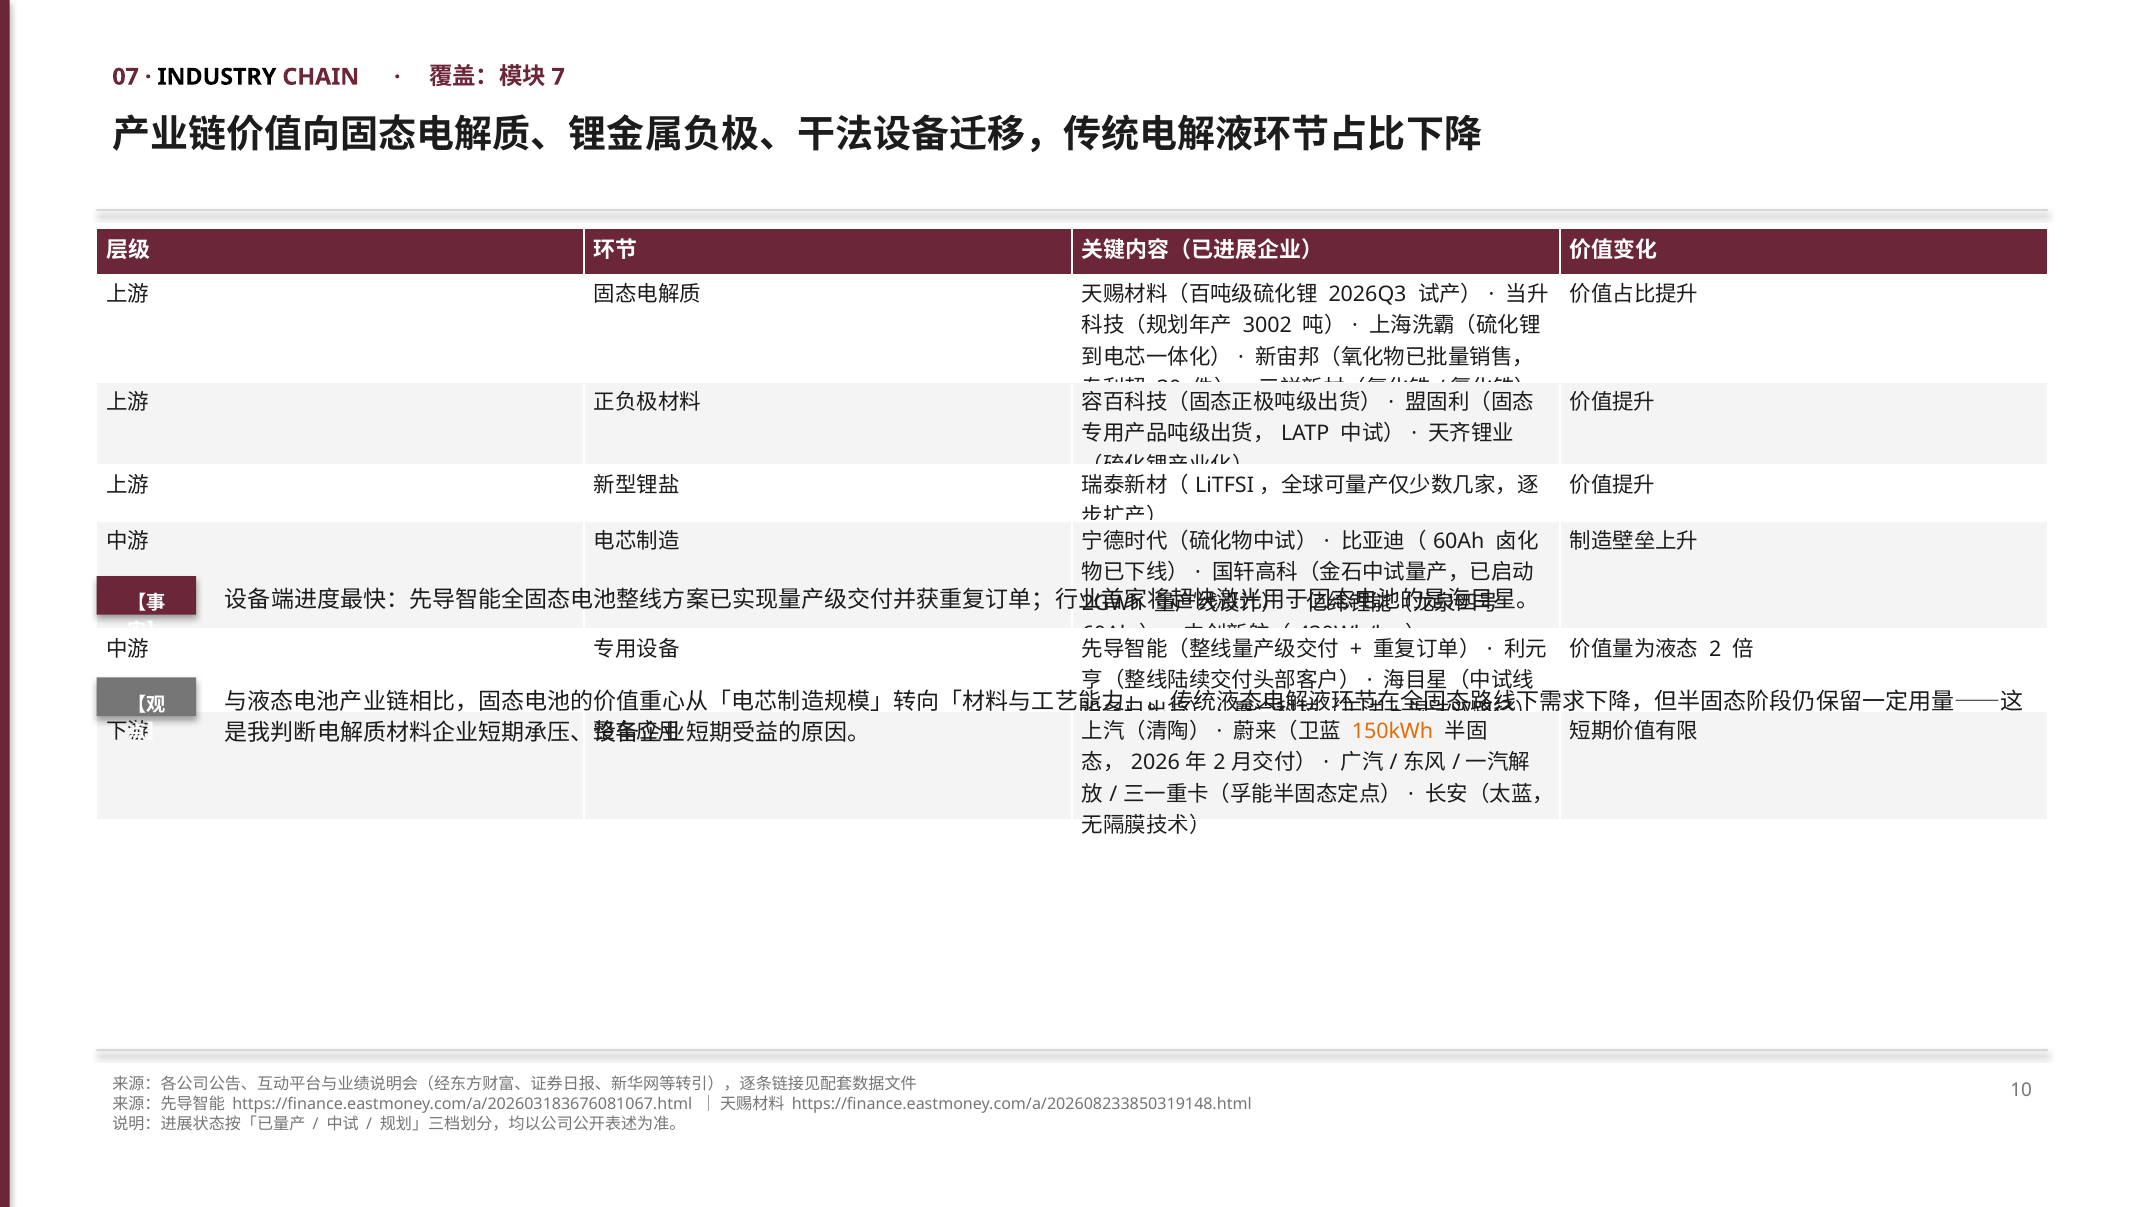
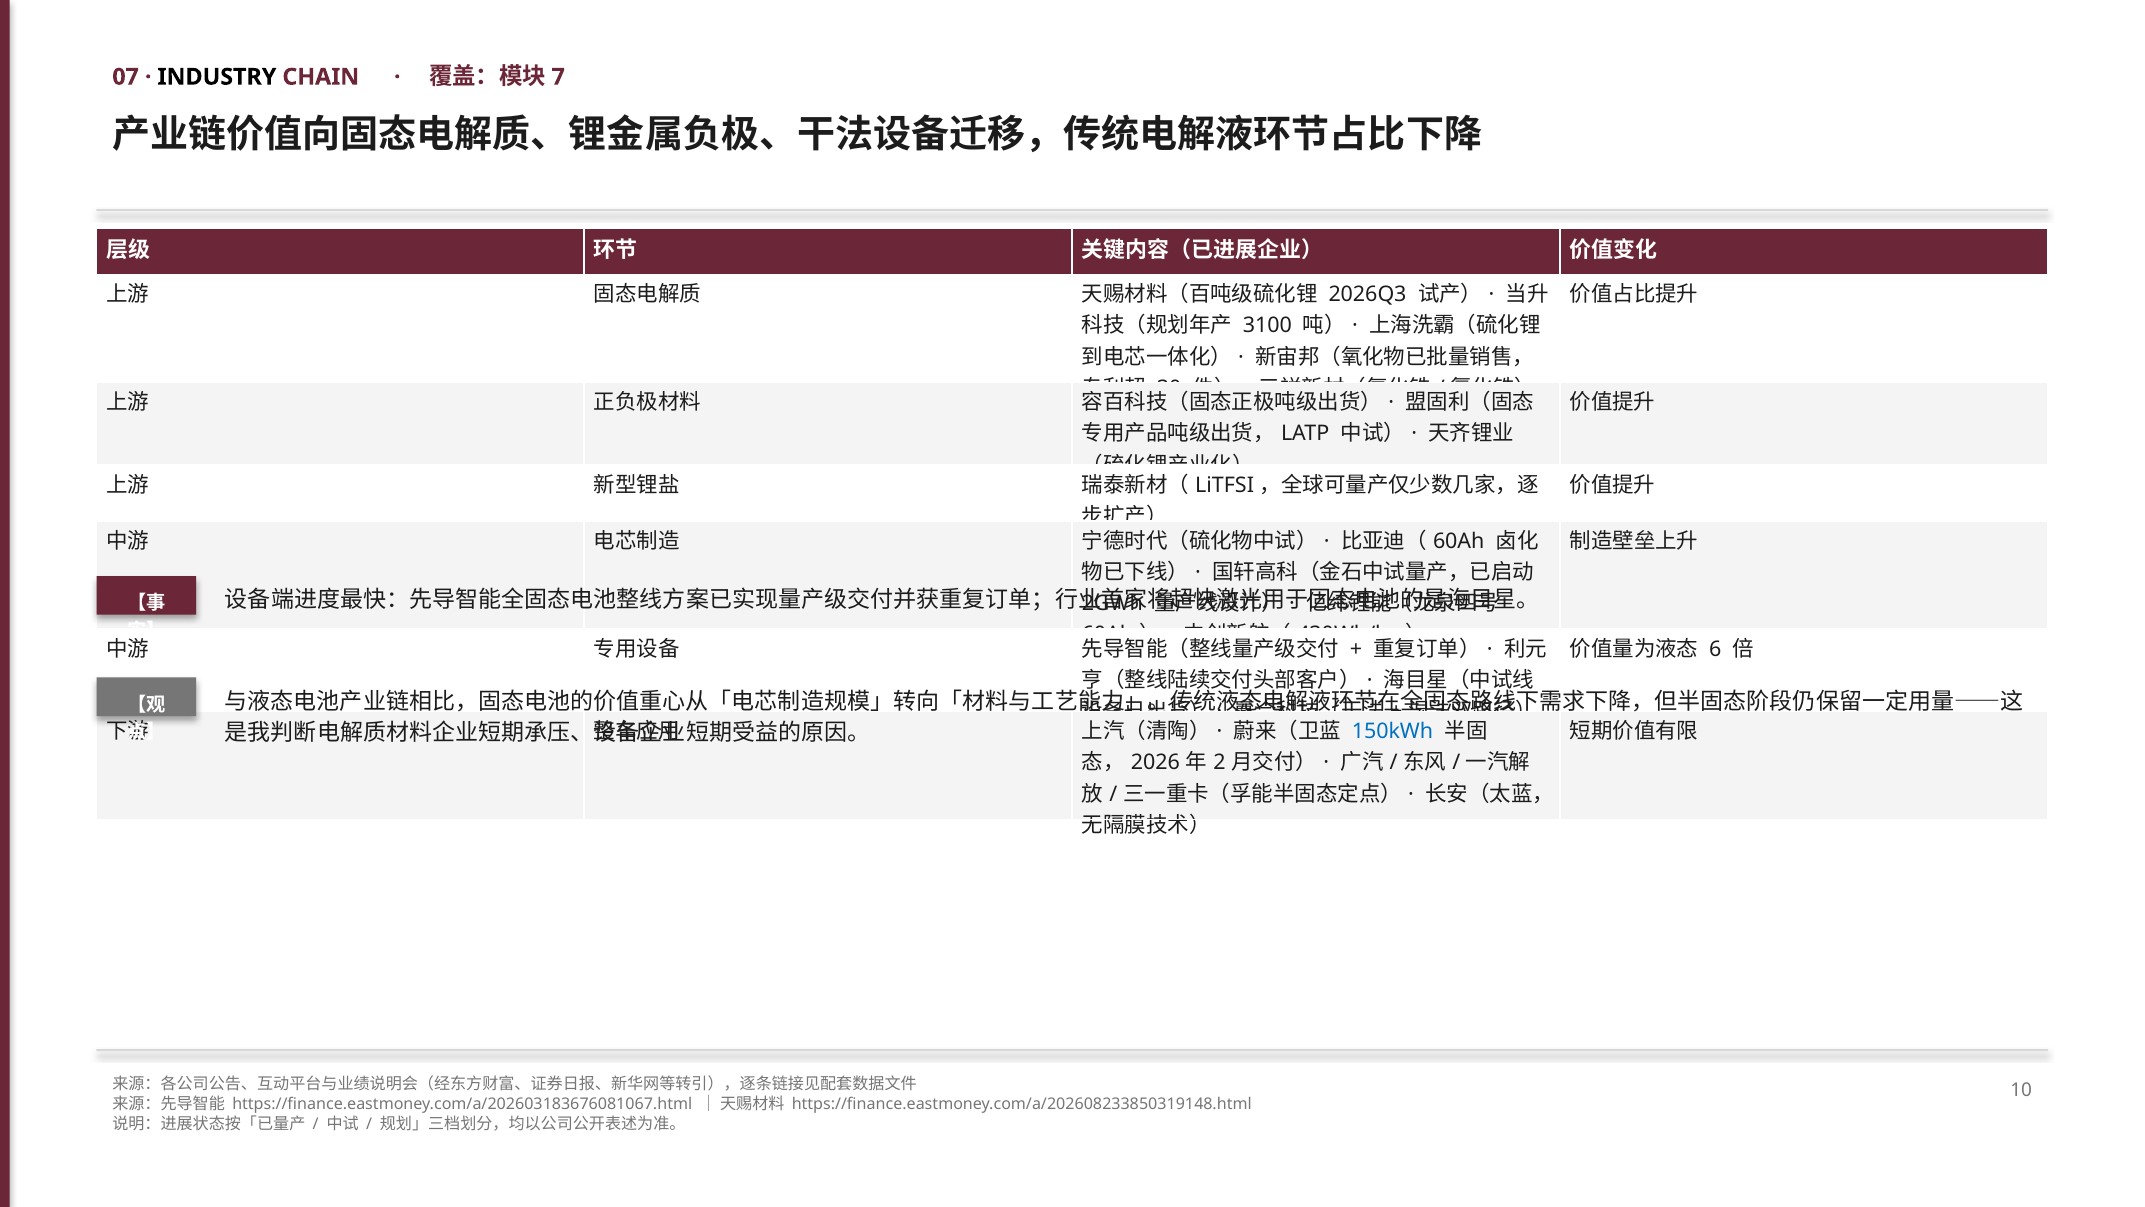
3002: 3002 -> 3100
2 at (1715, 649): 2 -> 6
150kWh colour: orange -> blue
